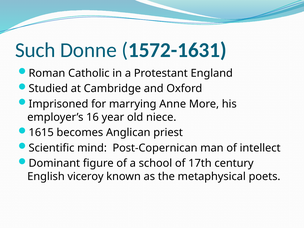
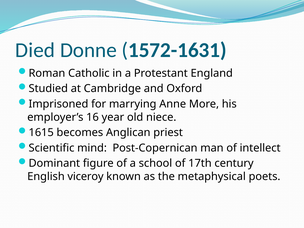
Such: Such -> Died
